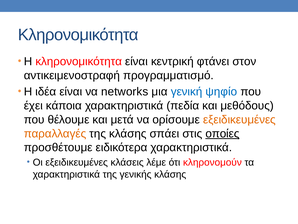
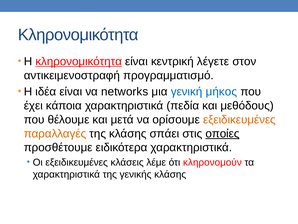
κληρονομικότητα at (79, 61) underline: none -> present
φτάνει: φτάνει -> λέγετε
ψηφίο: ψηφίο -> μήκος
